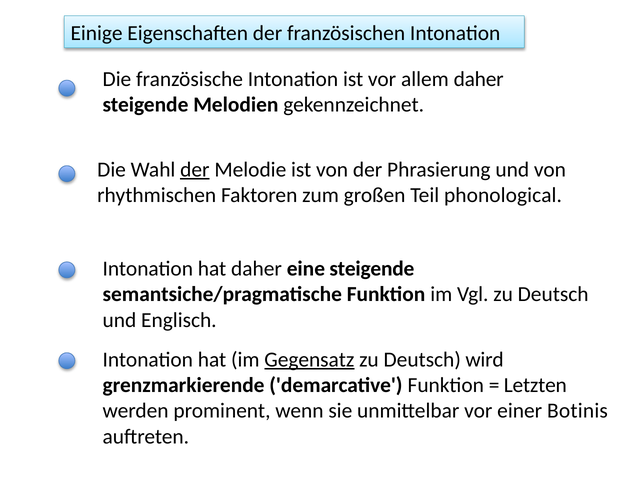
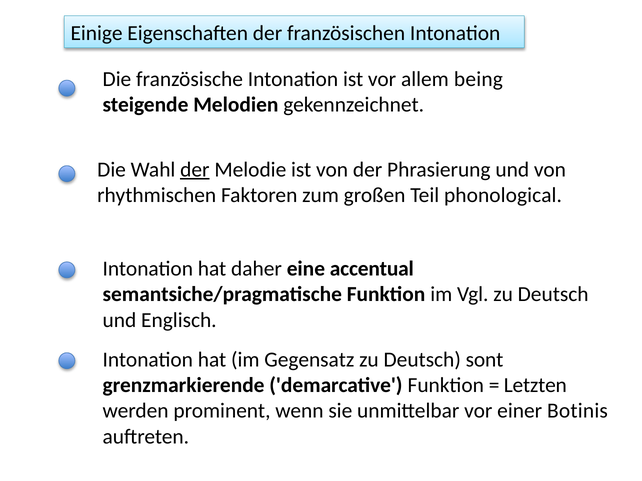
allem daher: daher -> being
eine steigende: steigende -> accentual
Gegensatz underline: present -> none
wird: wird -> sont
